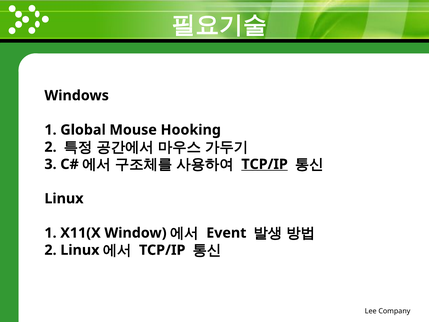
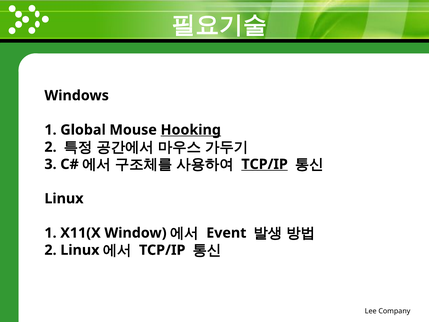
Hooking underline: none -> present
